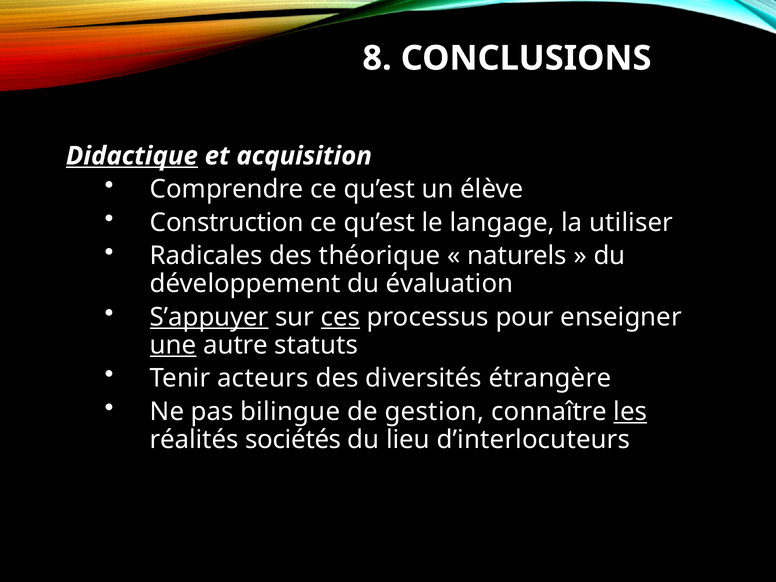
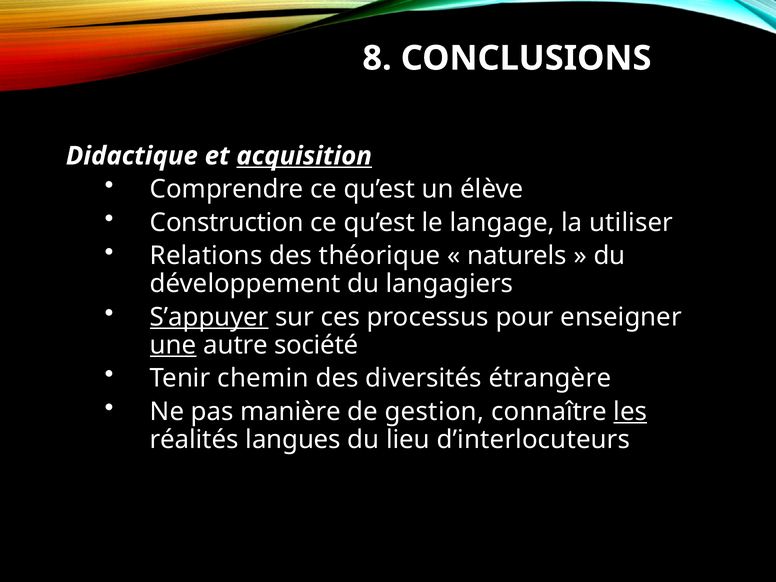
Didactique underline: present -> none
acquisition underline: none -> present
Radicales: Radicales -> Relations
évaluation: évaluation -> langagiers
ces underline: present -> none
statuts: statuts -> société
acteurs: acteurs -> chemin
bilingue: bilingue -> manière
sociétés: sociétés -> langues
